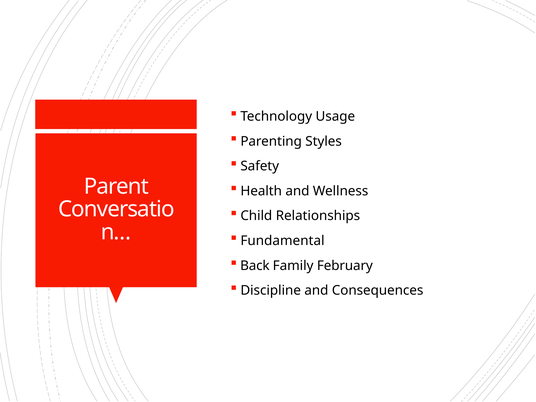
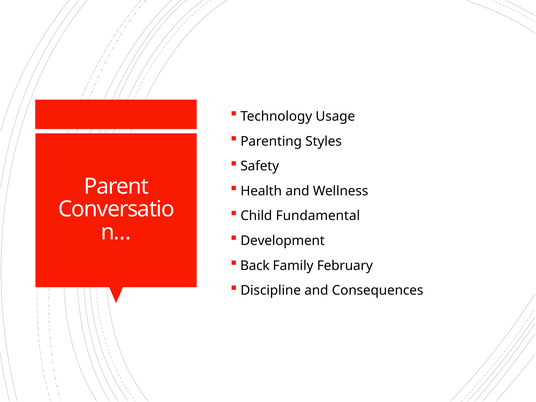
Relationships: Relationships -> Fundamental
Fundamental: Fundamental -> Development
